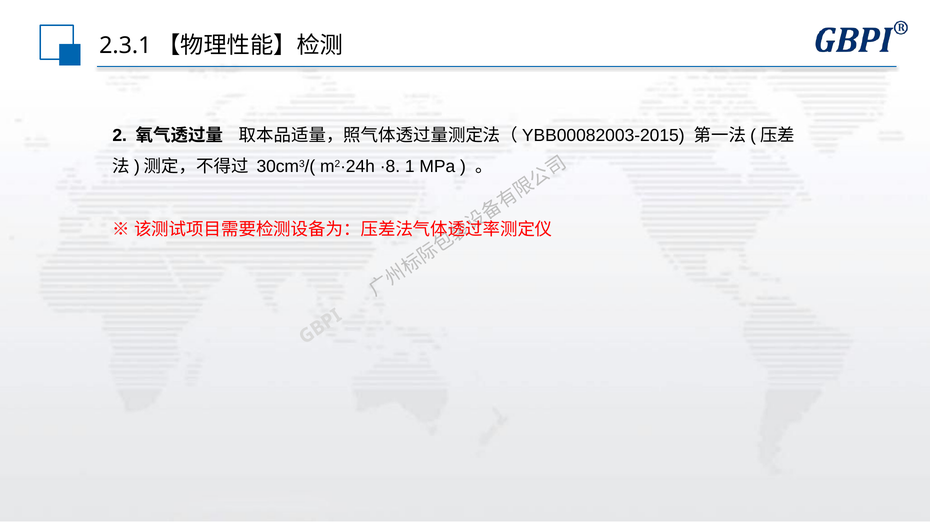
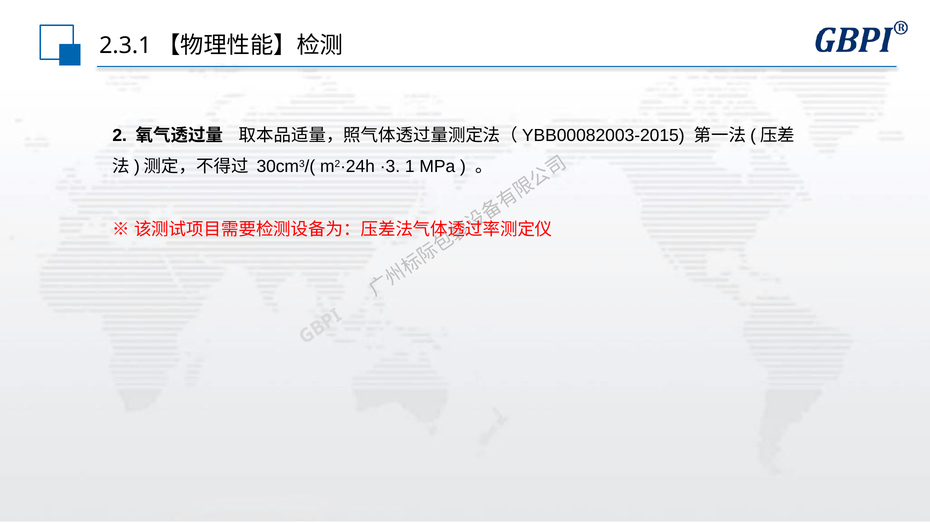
·8: ·8 -> ·3
